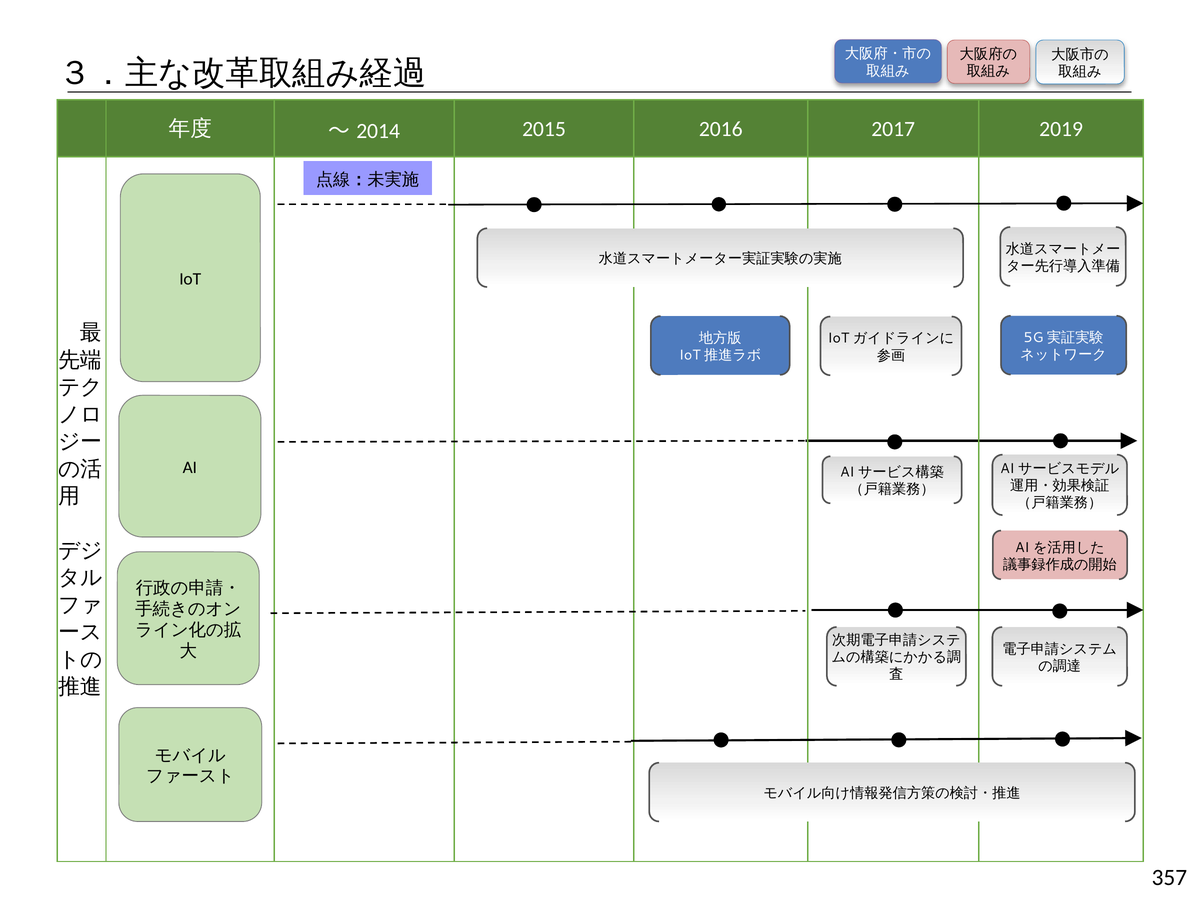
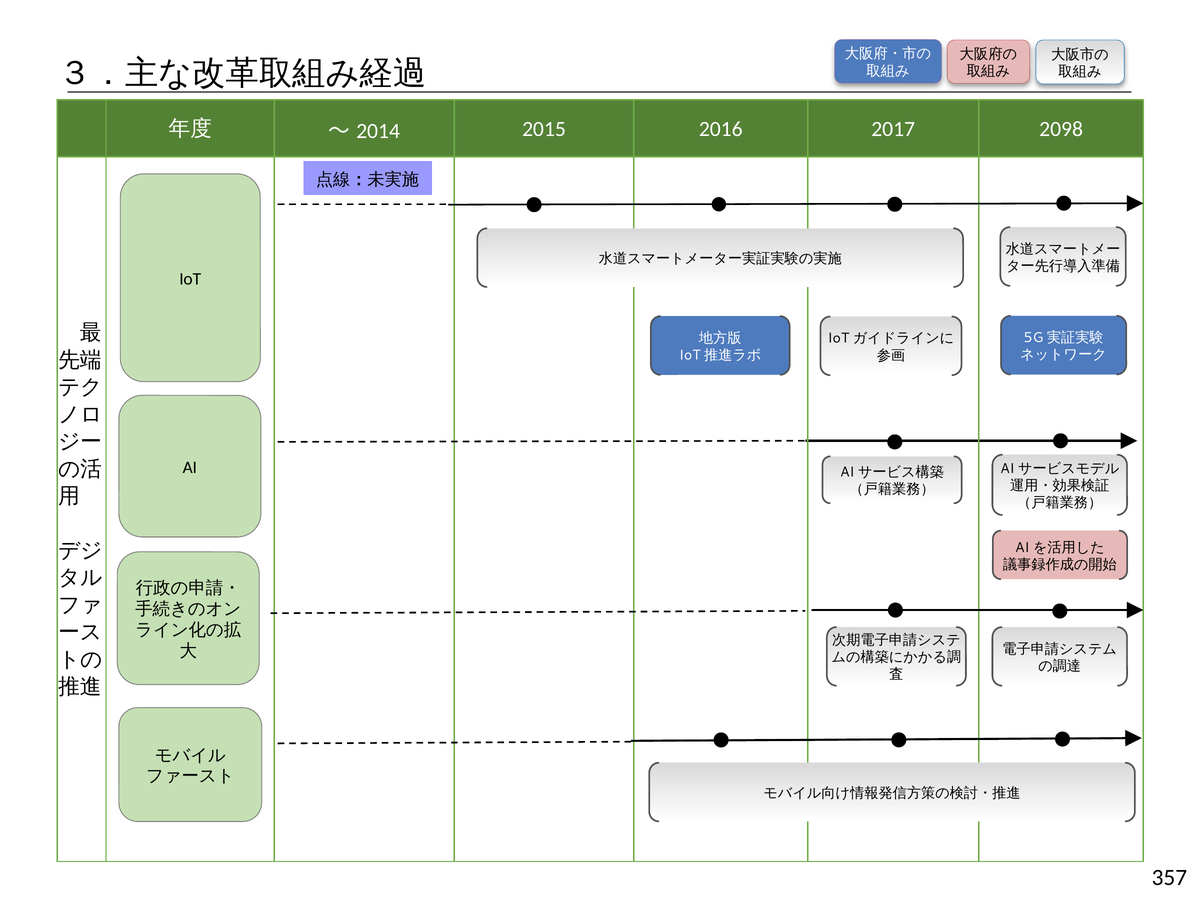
2019: 2019 -> 2098
